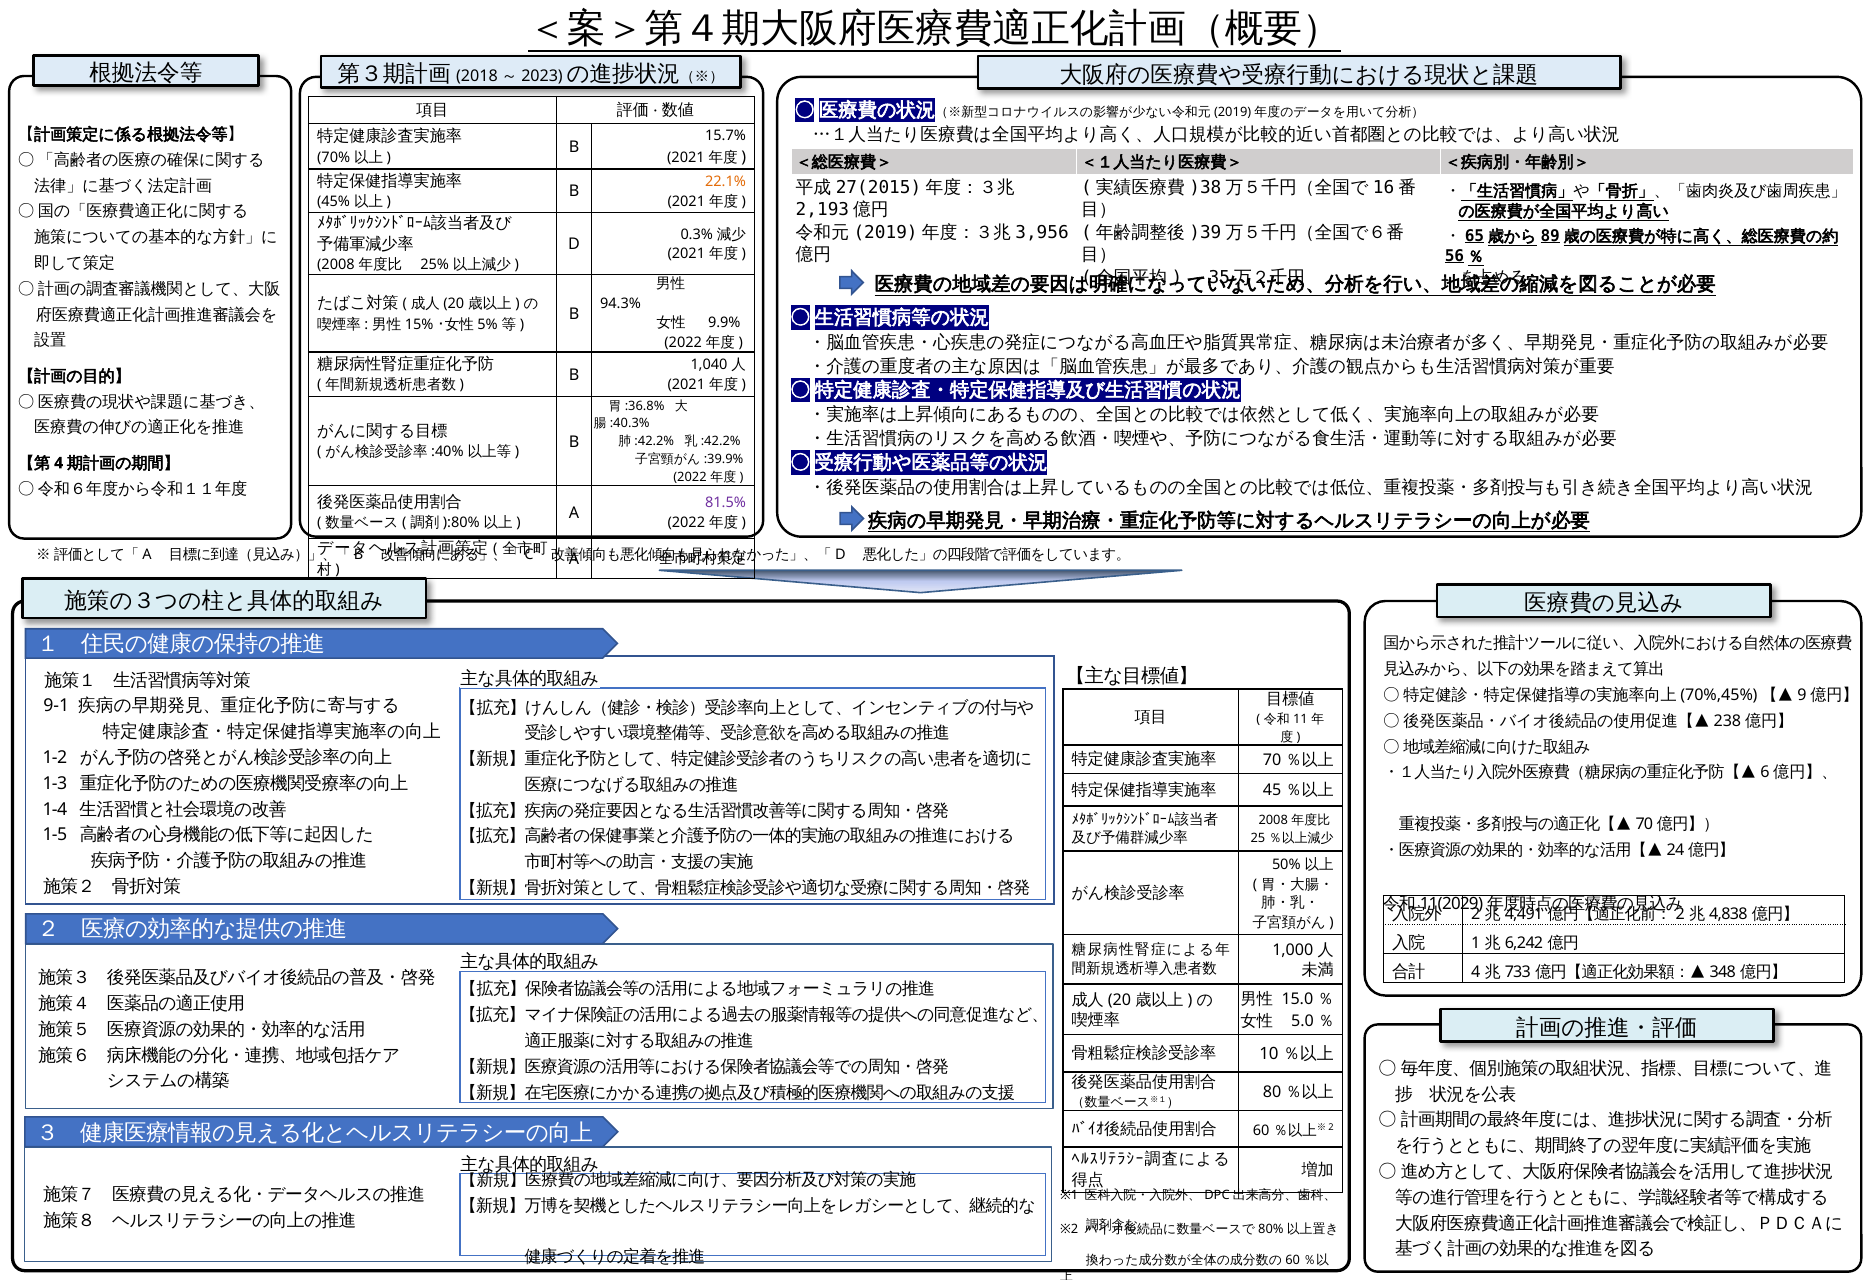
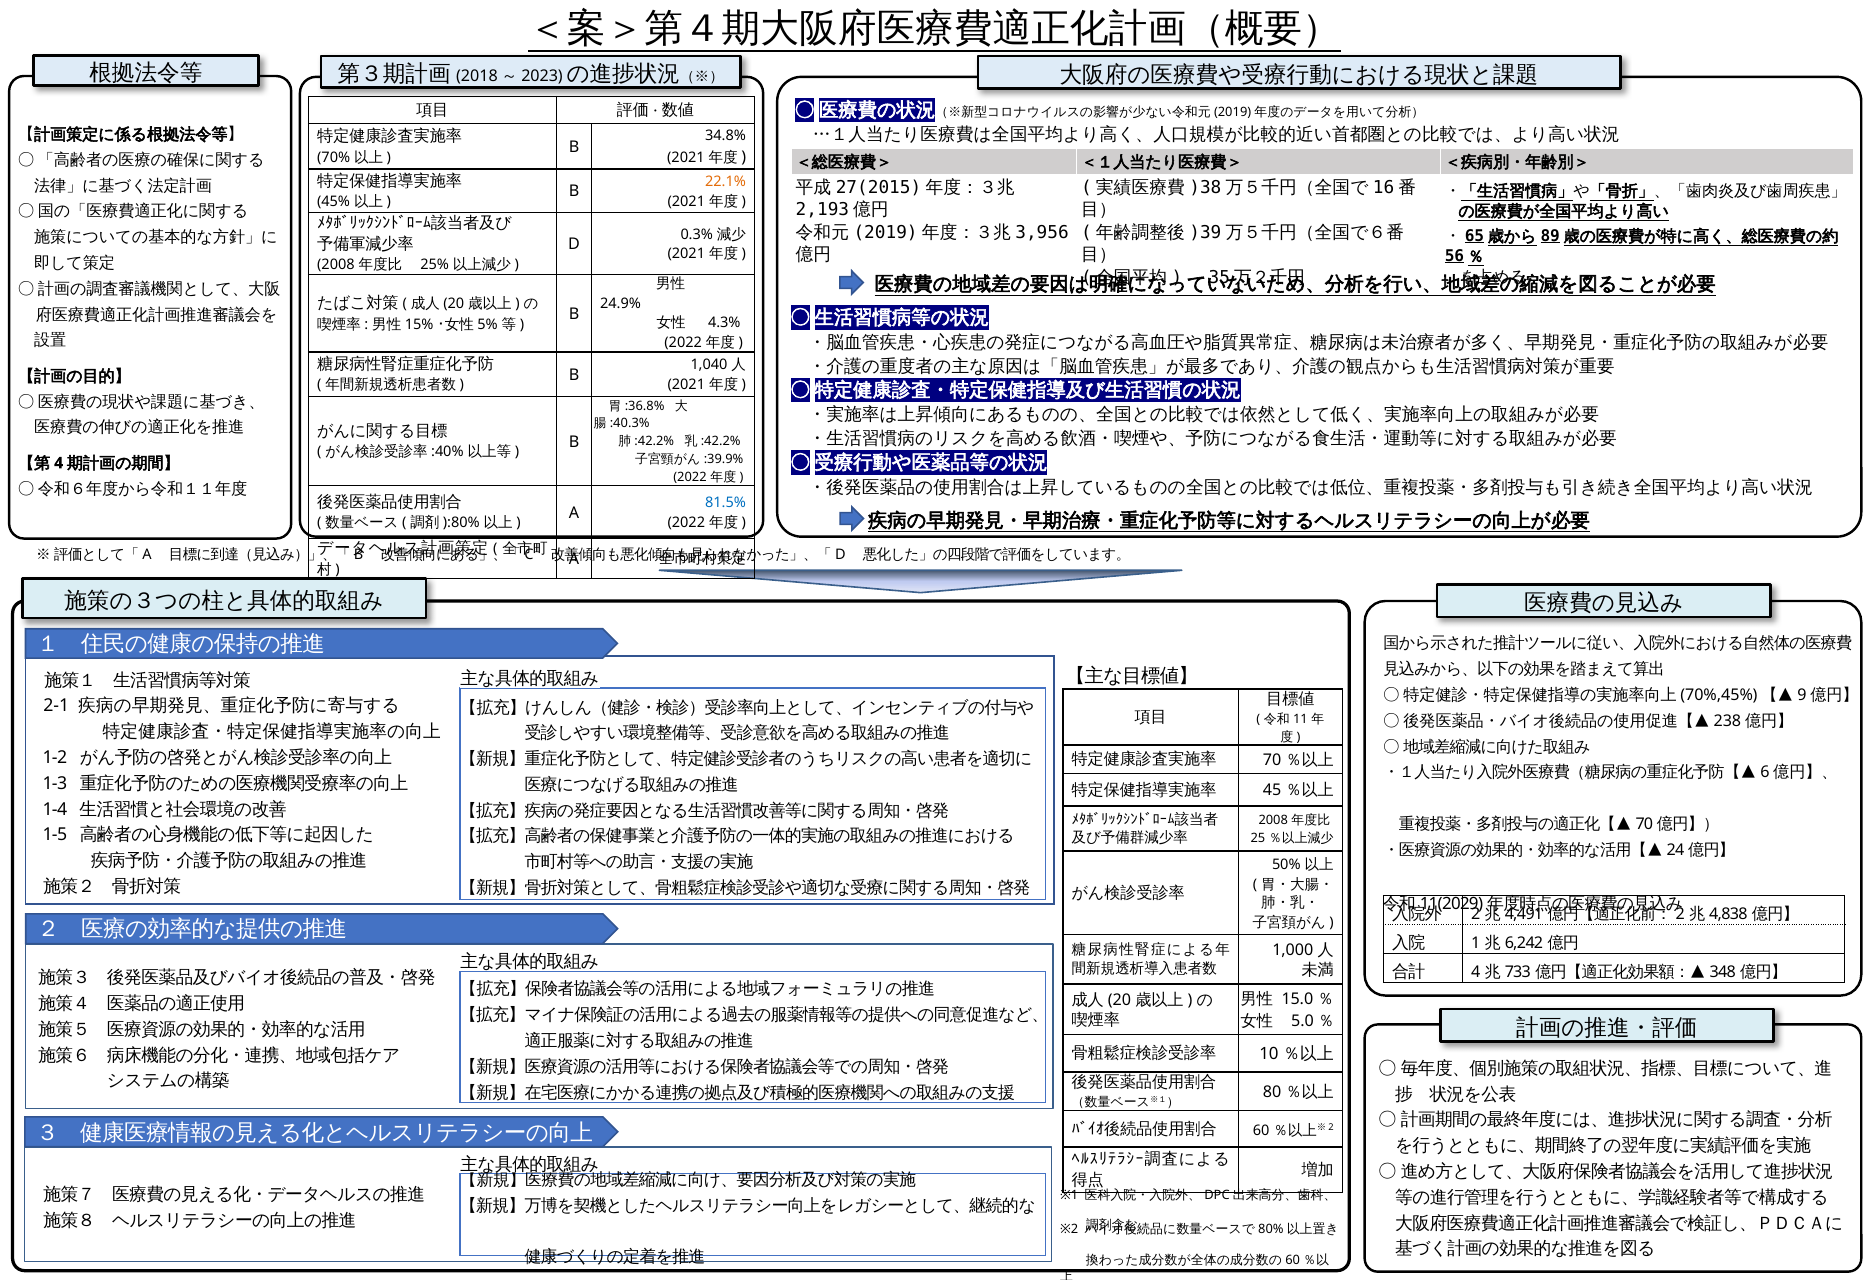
15.7%: 15.7% -> 34.8%
94.3%: 94.3% -> 24.9%
9.9%: 9.9% -> 4.3%
81.5% colour: purple -> blue
9-1: 9-1 -> 2-1
